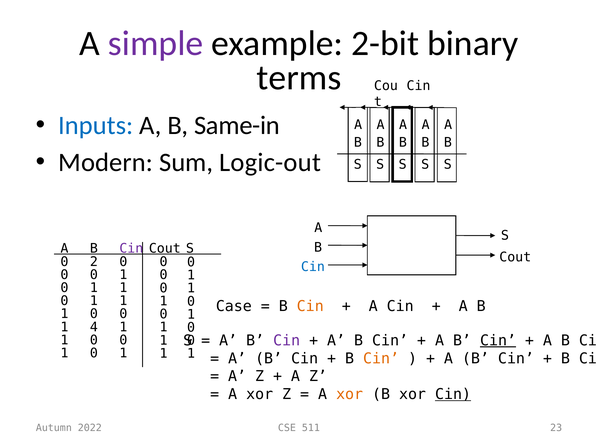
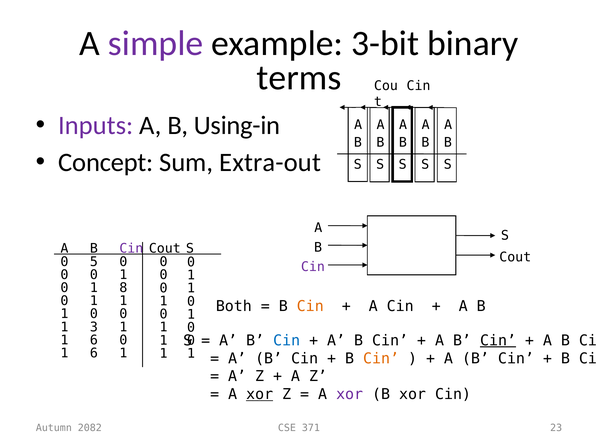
2-bit: 2-bit -> 3-bit
Inputs colour: blue -> purple
Same-in: Same-in -> Using-in
Modern: Modern -> Concept
Logic-out: Logic-out -> Extra-out
2: 2 -> 5
Cin at (313, 267) colour: blue -> purple
1 at (123, 288): 1 -> 8
Case: Case -> Both
4: 4 -> 3
Cin at (287, 341) colour: purple -> blue
0 at (94, 340): 0 -> 6
0 at (94, 354): 0 -> 6
xor at (260, 395) underline: none -> present
xor at (350, 395) colour: orange -> purple
Cin at (453, 395) underline: present -> none
2022: 2022 -> 2082
511: 511 -> 371
